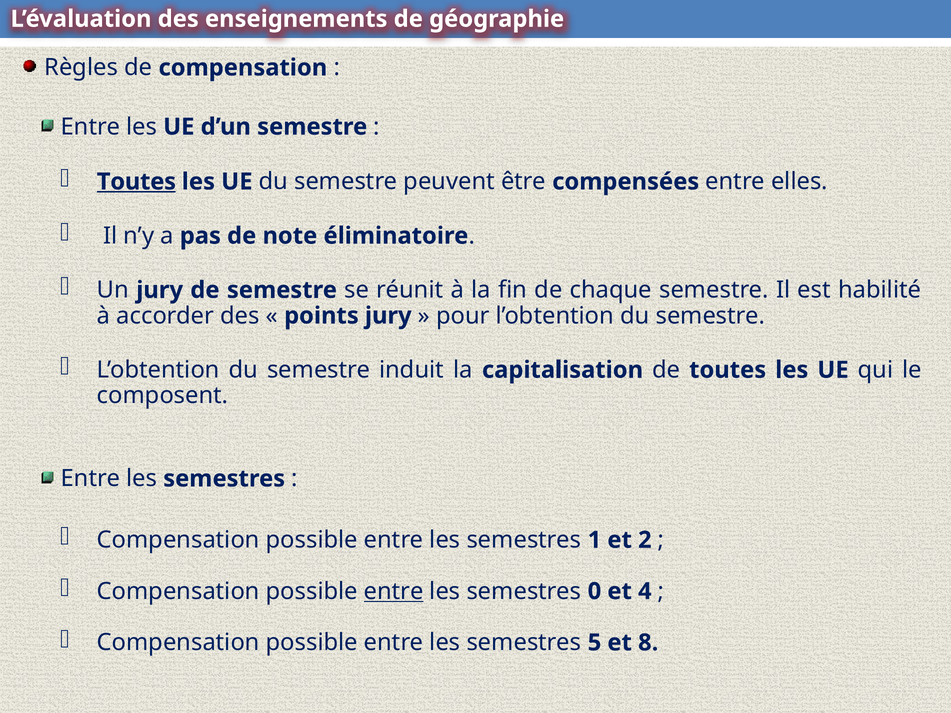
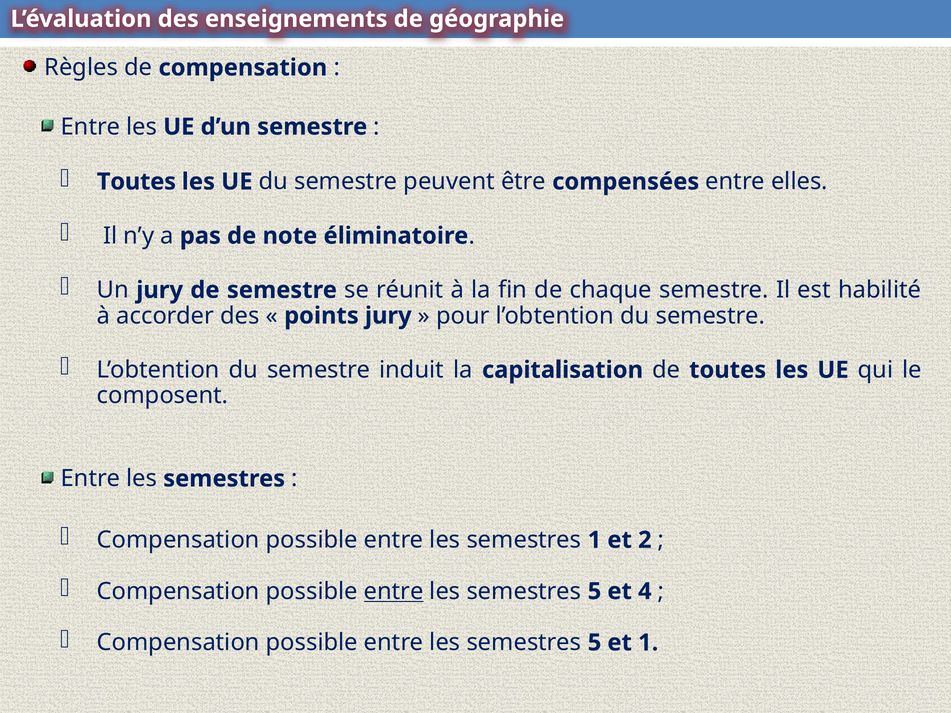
Toutes at (136, 182) underline: present -> none
0 at (594, 591): 0 -> 5
et 8: 8 -> 1
